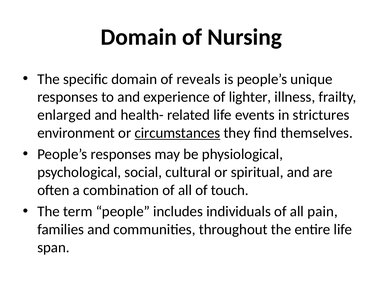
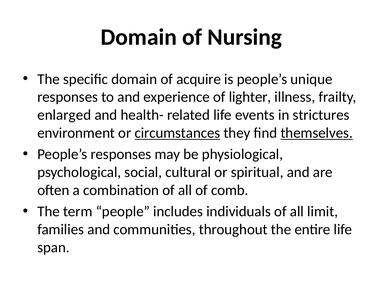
reveals: reveals -> acquire
themselves underline: none -> present
touch: touch -> comb
pain: pain -> limit
